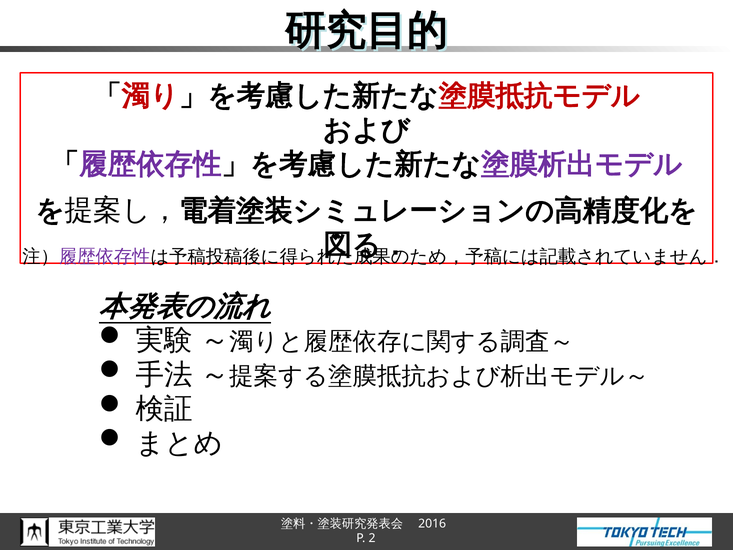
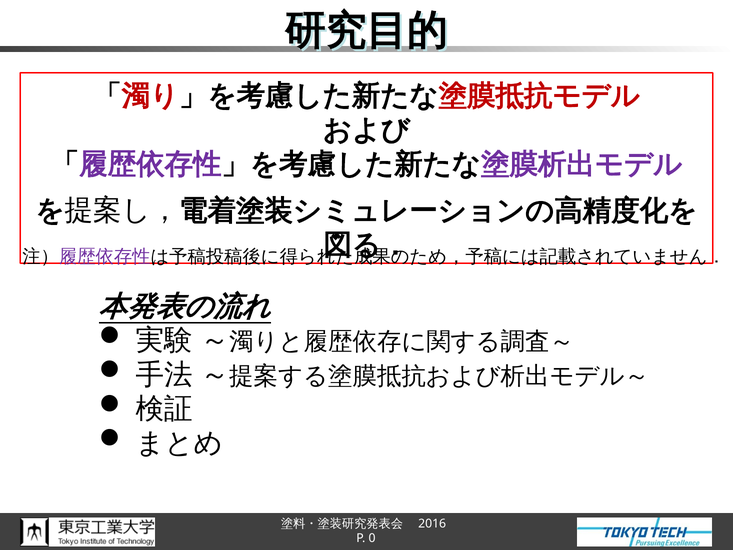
2: 2 -> 0
